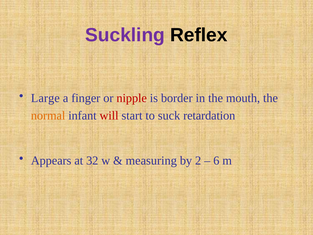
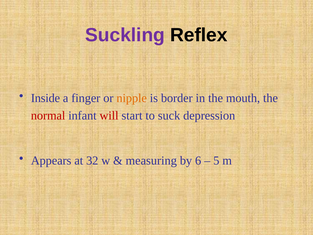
Large: Large -> Inside
nipple colour: red -> orange
normal colour: orange -> red
retardation: retardation -> depression
2: 2 -> 6
6: 6 -> 5
